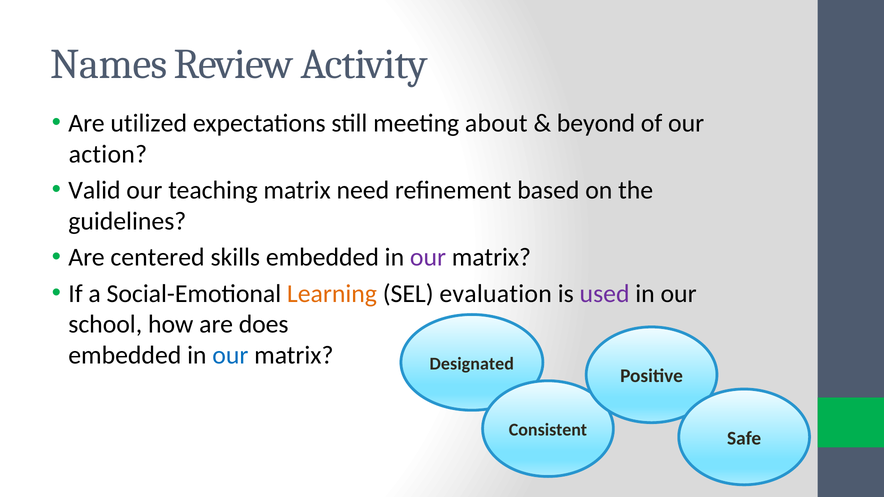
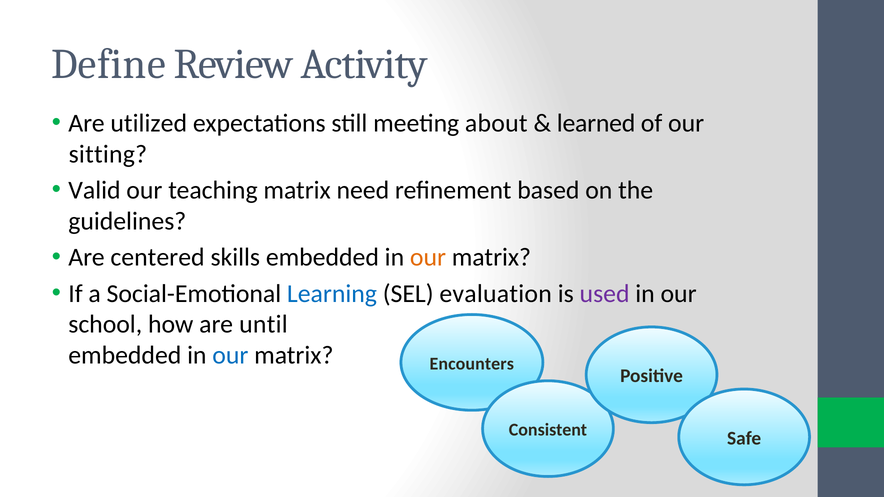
Names: Names -> Define
beyond: beyond -> learned
action: action -> sitting
our at (428, 258) colour: purple -> orange
Learning colour: orange -> blue
does: does -> until
Designated: Designated -> Encounters
